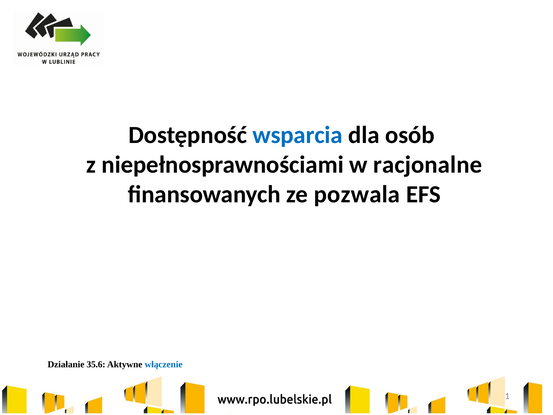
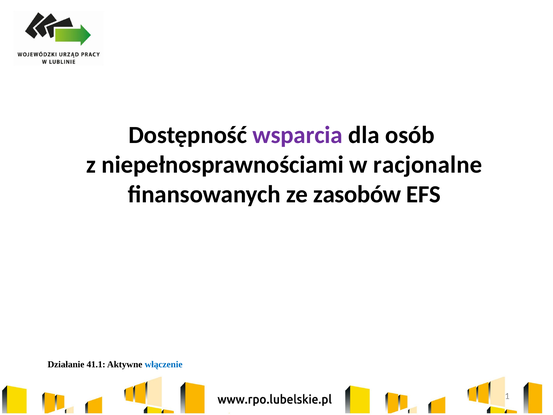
wsparcia colour: blue -> purple
pozwala: pozwala -> zasobów
35.6: 35.6 -> 41.1
